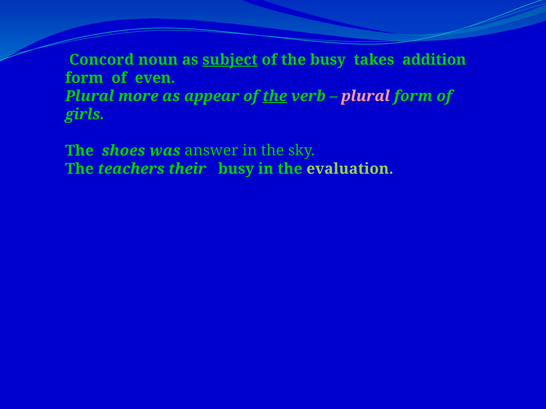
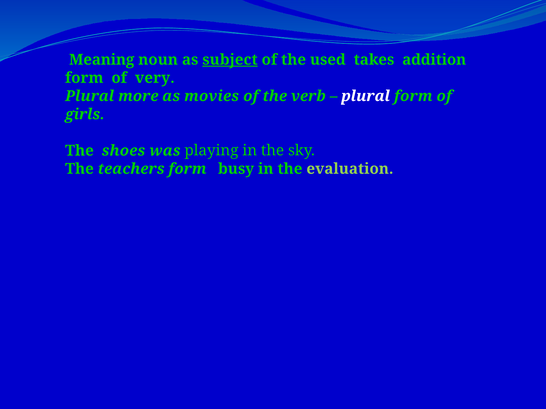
Concord: Concord -> Meaning
the busy: busy -> used
even: even -> very
appear: appear -> movies
the at (275, 96) underline: present -> none
plural at (366, 96) colour: pink -> white
answer: answer -> playing
teachers their: their -> form
